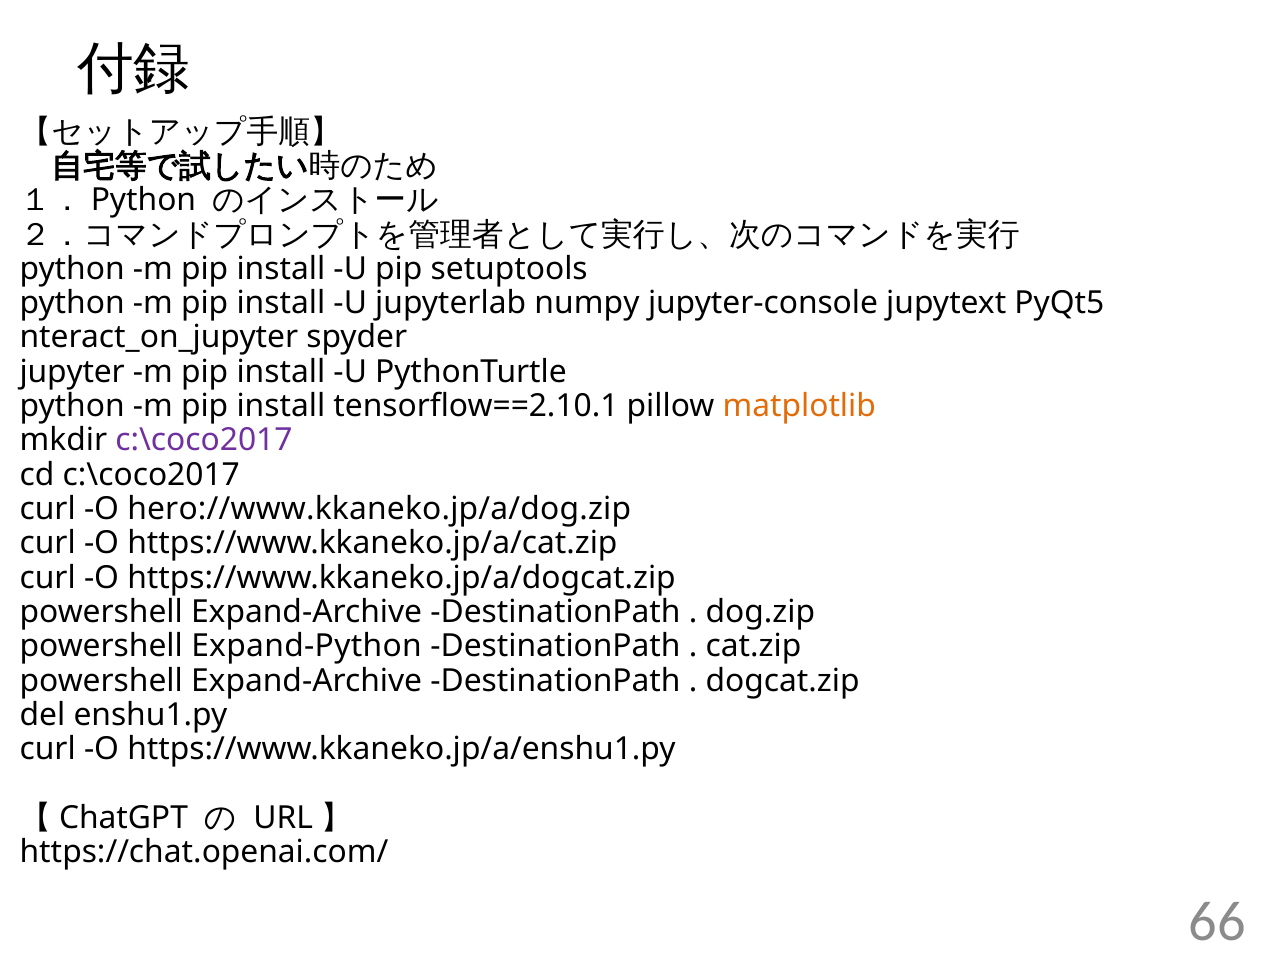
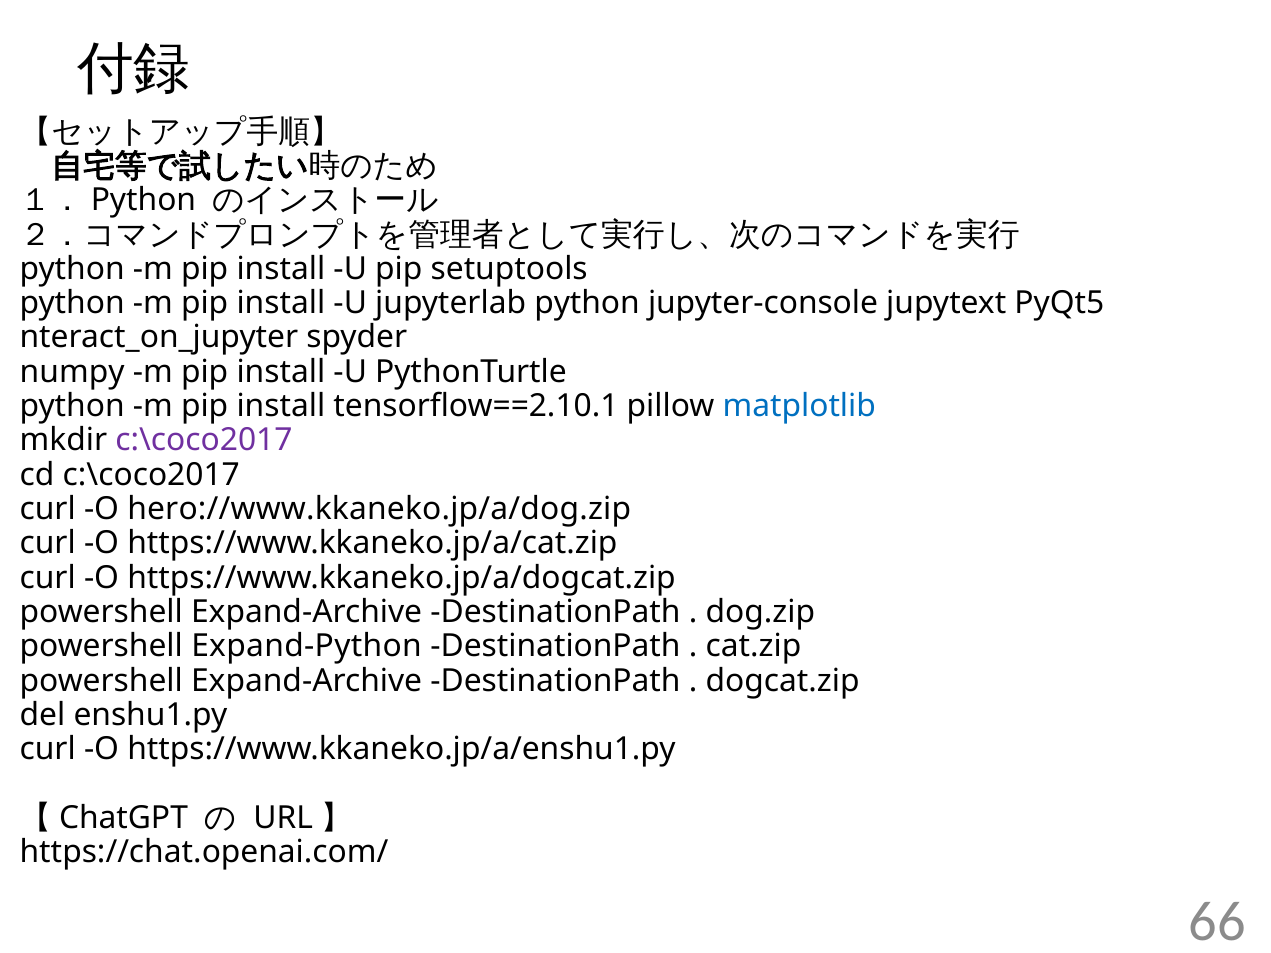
jupyterlab numpy: numpy -> python
jupyter: jupyter -> numpy
matplotlib colour: orange -> blue
